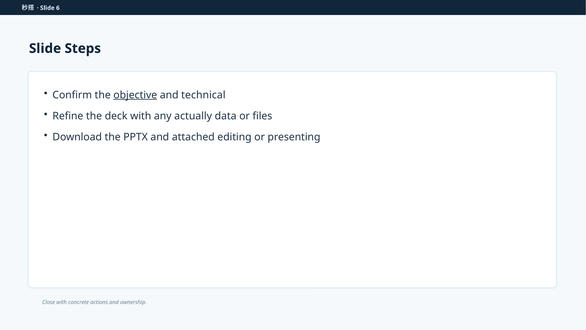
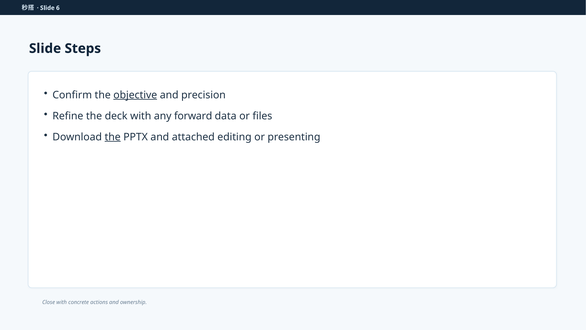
technical: technical -> precision
actually: actually -> forward
the at (113, 137) underline: none -> present
